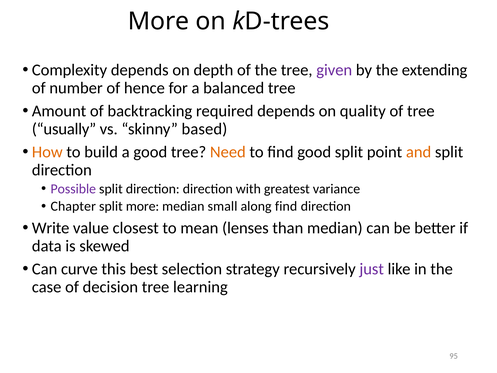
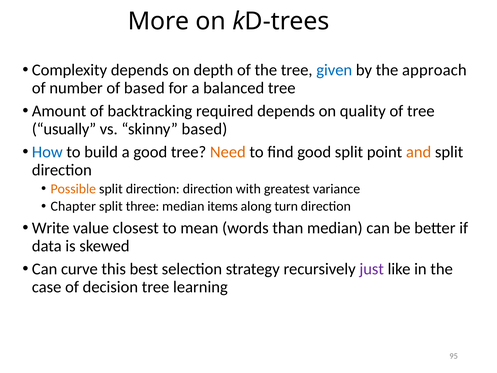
given colour: purple -> blue
extending: extending -> approach
of hence: hence -> based
How colour: orange -> blue
Possible colour: purple -> orange
split more: more -> three
small: small -> items
along find: find -> turn
lenses: lenses -> words
